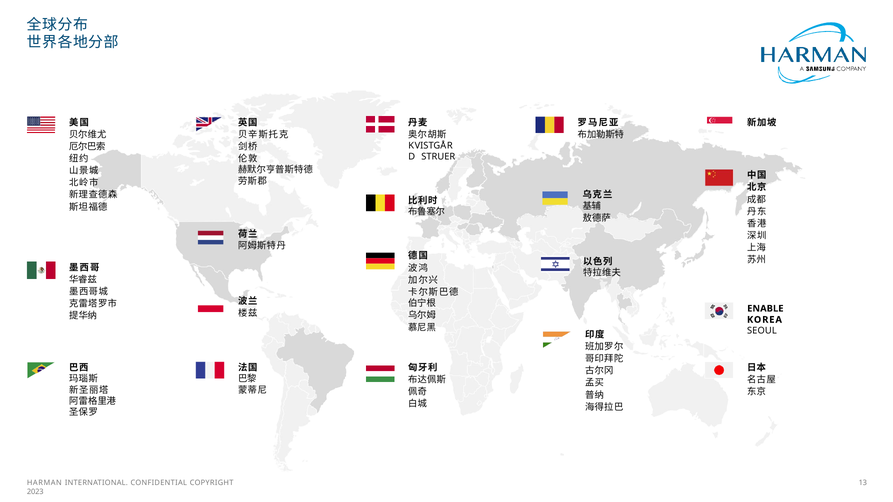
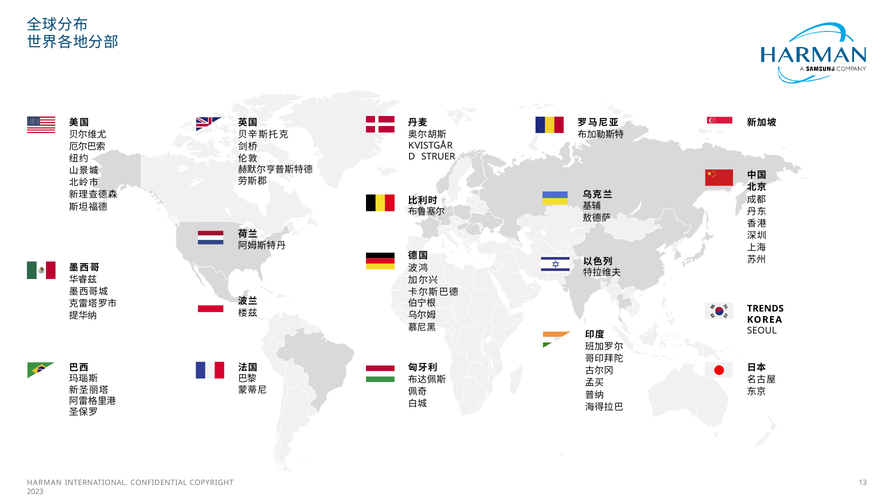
ENABLE: ENABLE -> TRENDS
